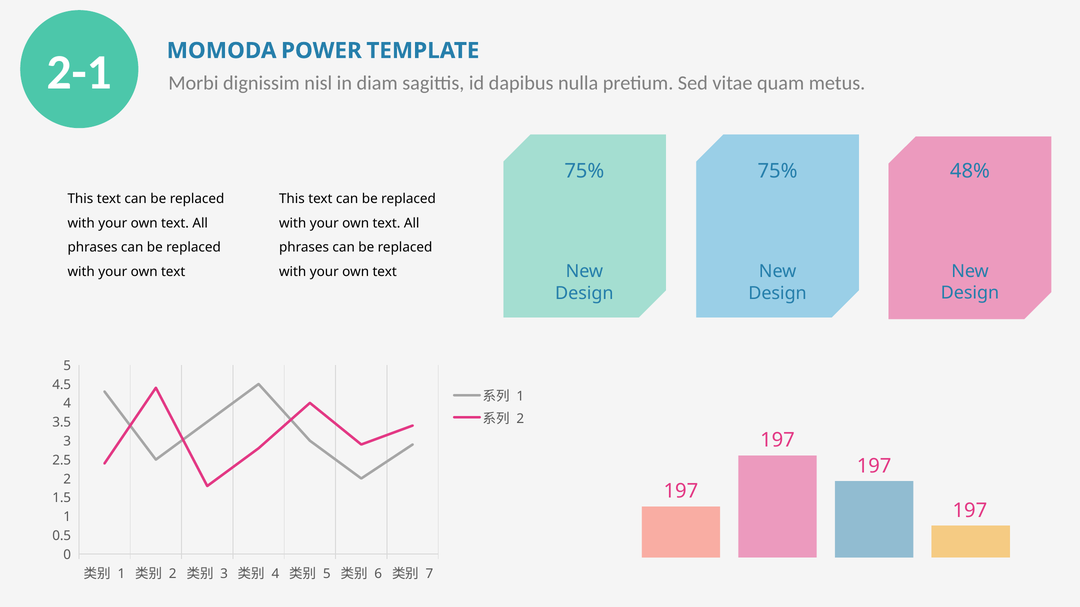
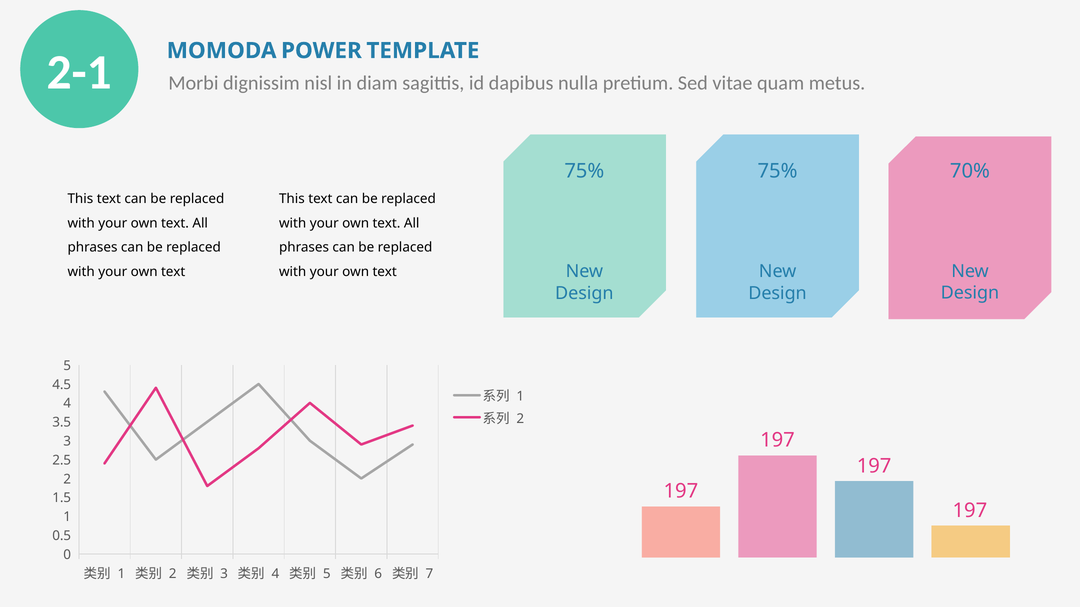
48%: 48% -> 70%
